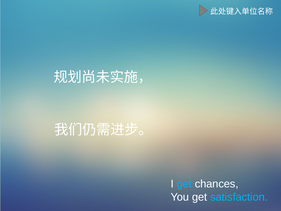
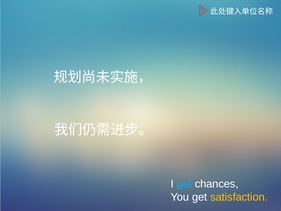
satisfaction colour: light blue -> yellow
